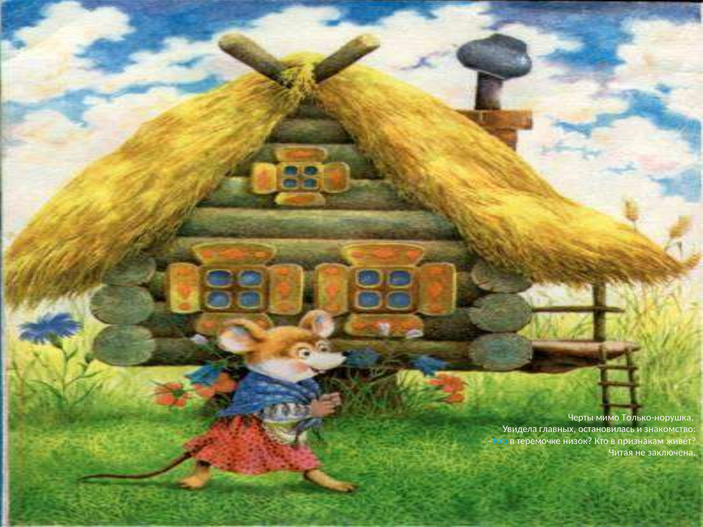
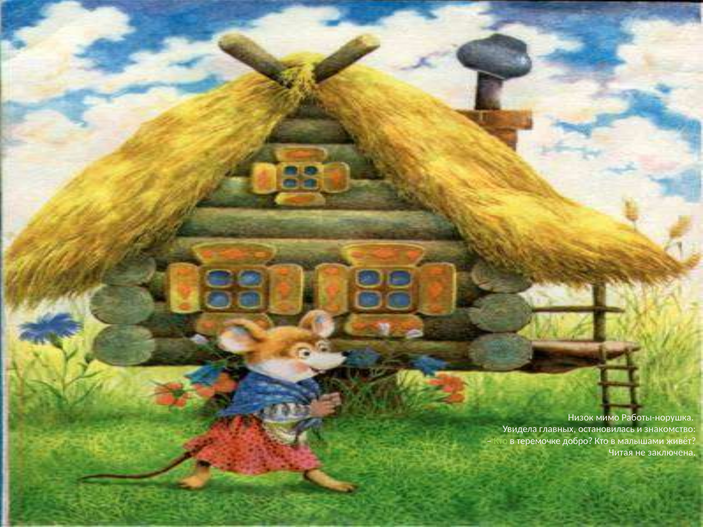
Черты: Черты -> Низок
Только-норушка: Только-норушка -> Работы-норушка
Кто at (501, 441) colour: light blue -> light green
низок: низок -> добро
признакам: признакам -> малышами
